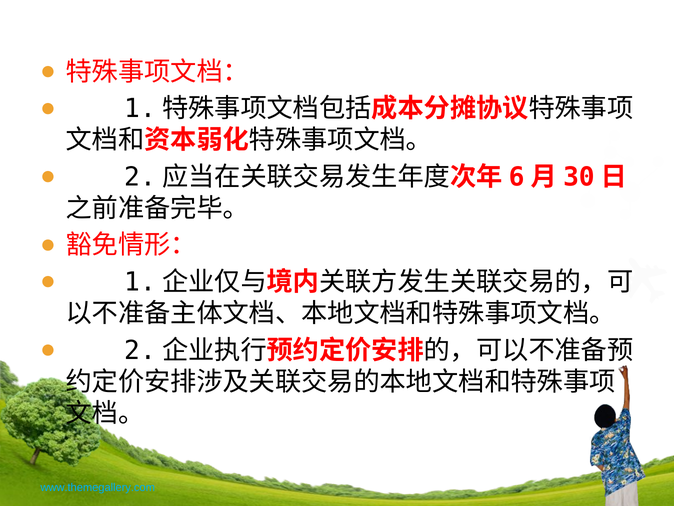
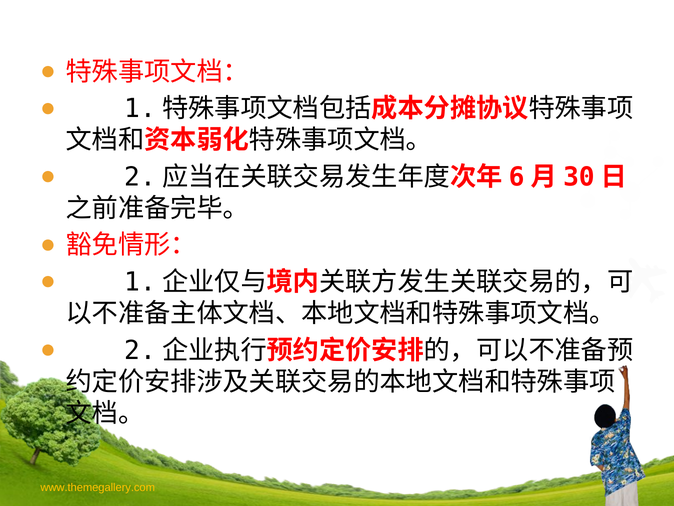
www.themegallery.com colour: light blue -> yellow
